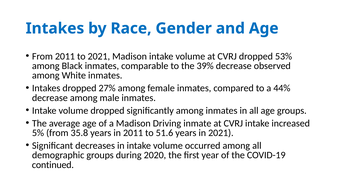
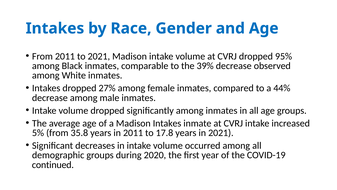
53%: 53% -> 95%
Madison Driving: Driving -> Intakes
51.6: 51.6 -> 17.8
